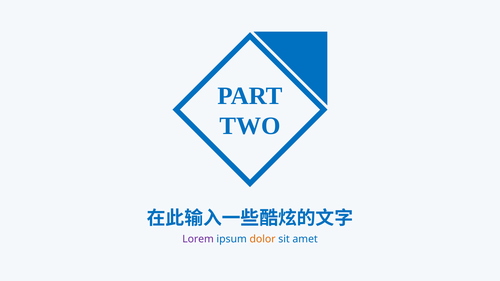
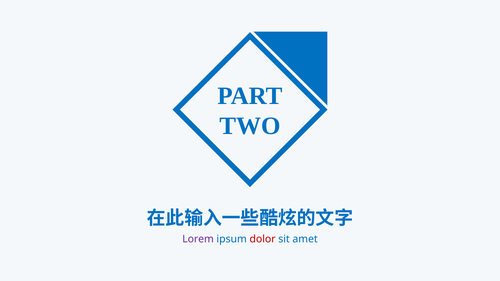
dolor colour: orange -> red
